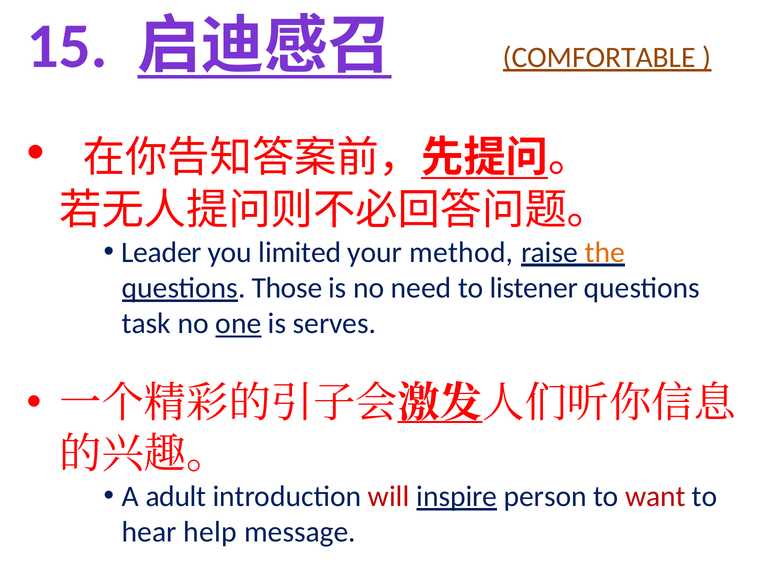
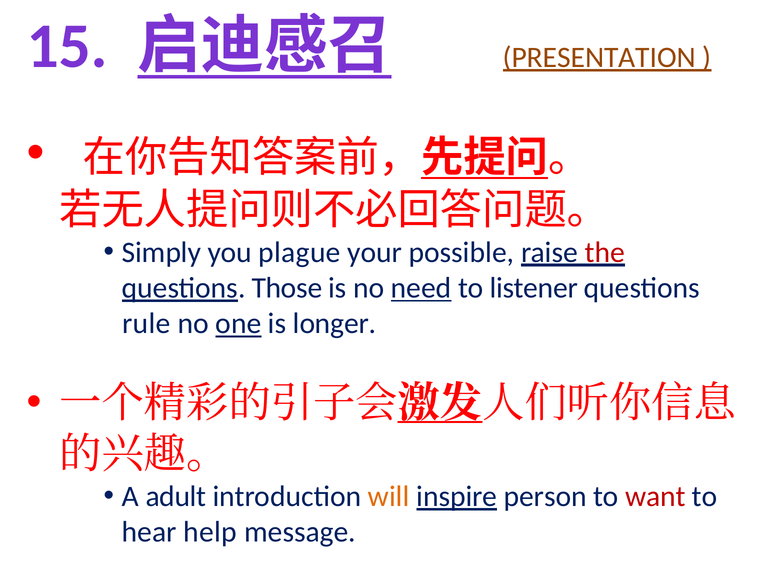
COMFORTABLE: COMFORTABLE -> PRESENTATION
Leader: Leader -> Simply
limited: limited -> plague
method: method -> possible
the colour: orange -> red
need underline: none -> present
task: task -> rule
serves: serves -> longer
will colour: red -> orange
